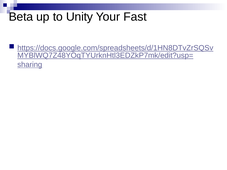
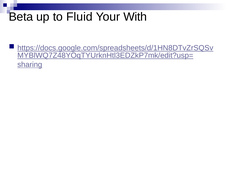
Unity: Unity -> Fluid
Fast: Fast -> With
